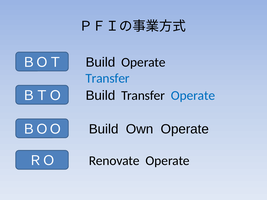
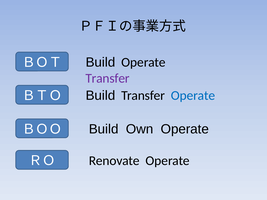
Transfer at (108, 78) colour: blue -> purple
